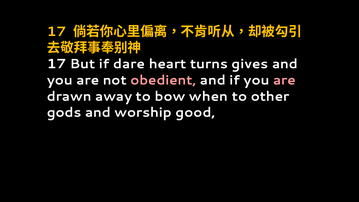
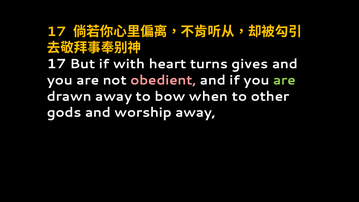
dare: dare -> with
are at (284, 80) colour: pink -> light green
worship good: good -> away
